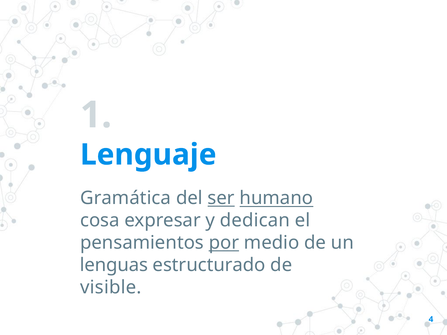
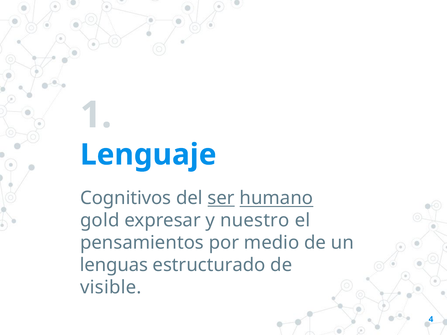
Gramática: Gramática -> Cognitivos
cosa: cosa -> gold
dedican: dedican -> nuestro
por underline: present -> none
